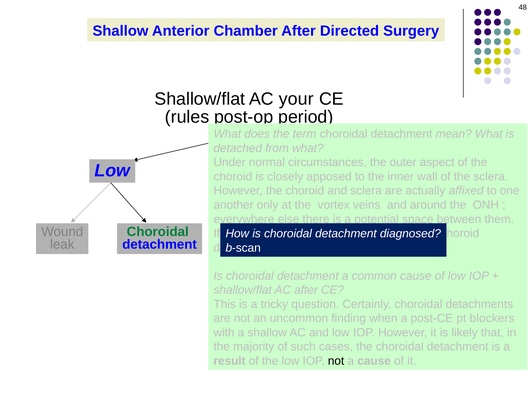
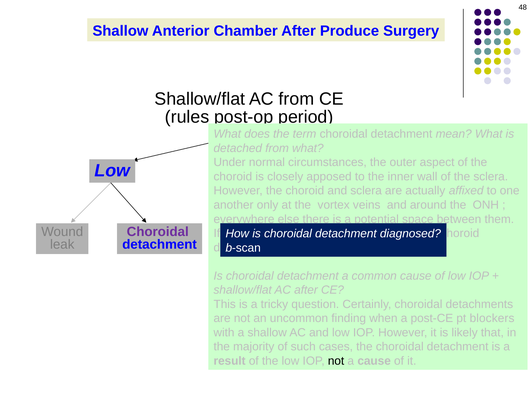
Directed: Directed -> Produce
AC your: your -> from
Choroidal at (158, 232) colour: green -> purple
